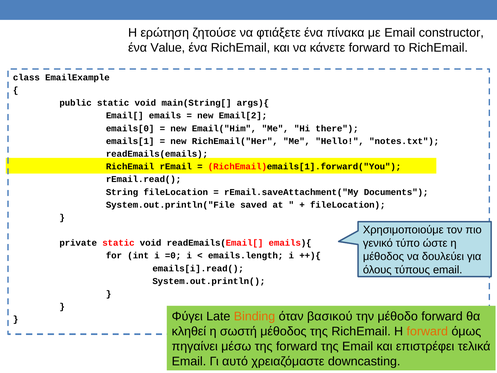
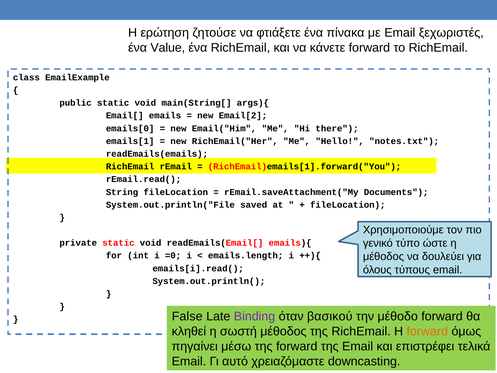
constructor: constructor -> ξεχωριστές
Φύγει: Φύγει -> False
Binding colour: orange -> purple
